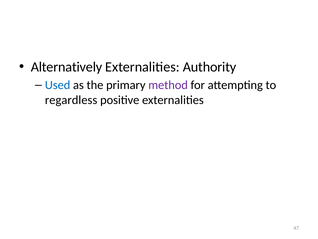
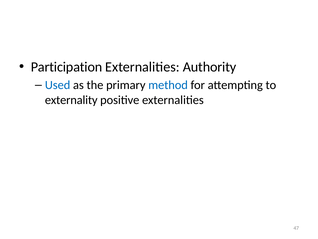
Alternatively: Alternatively -> Participation
method colour: purple -> blue
regardless: regardless -> externality
